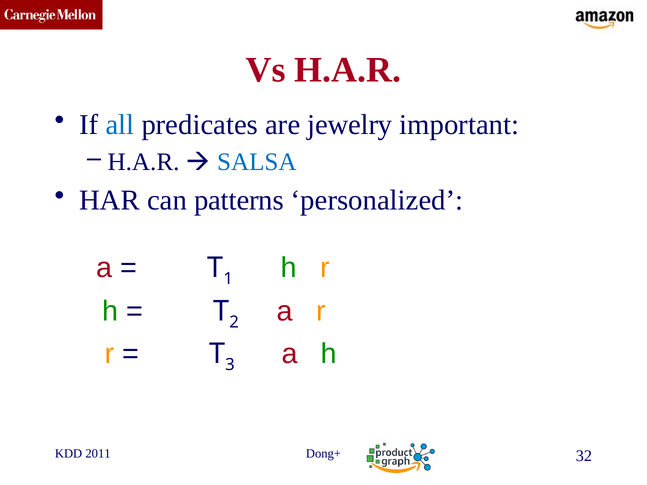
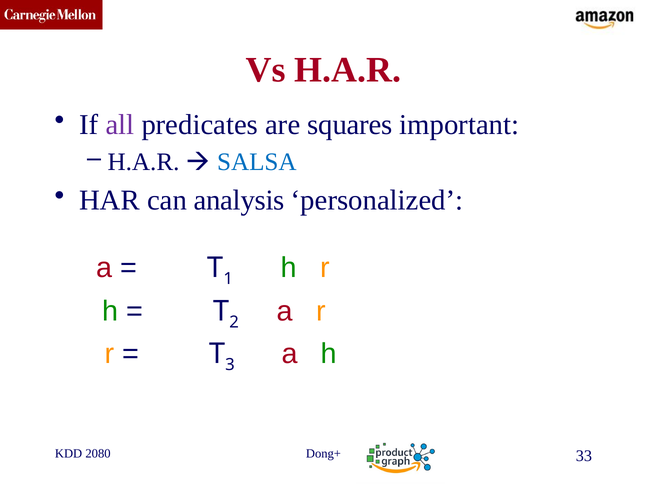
all colour: blue -> purple
jewelry: jewelry -> squares
patterns: patterns -> analysis
2011: 2011 -> 2080
32: 32 -> 33
